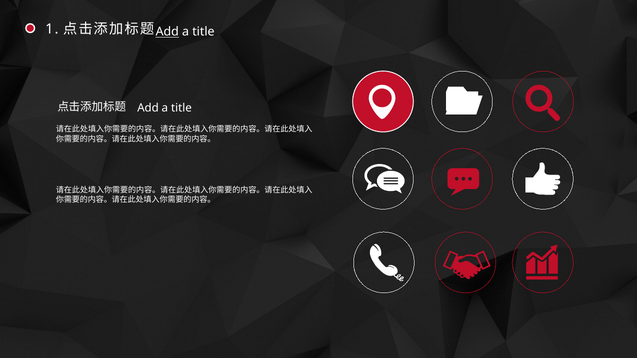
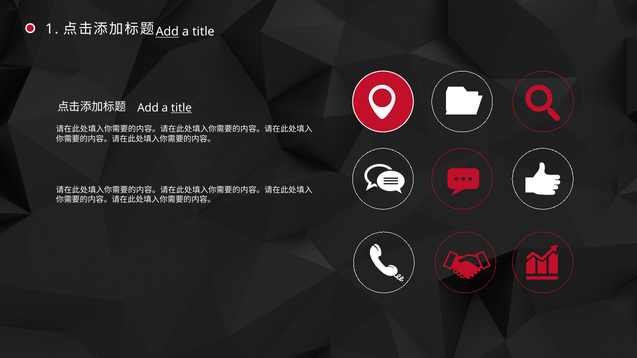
title at (181, 108) underline: none -> present
